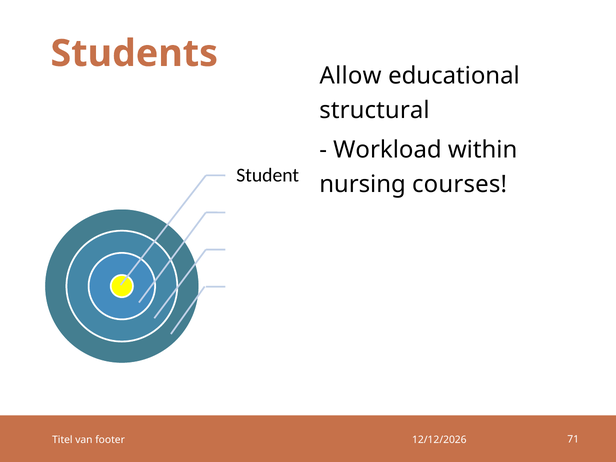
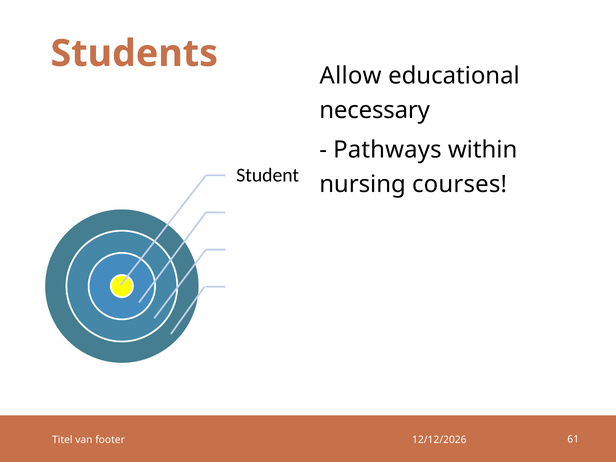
structural: structural -> necessary
Workload: Workload -> Pathways
71: 71 -> 61
